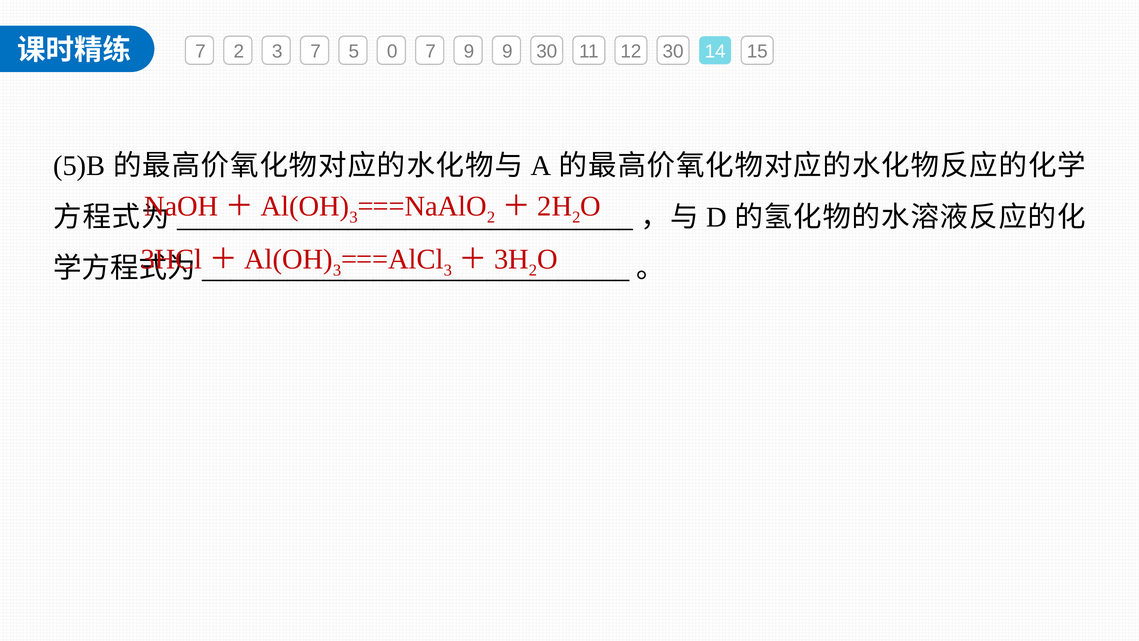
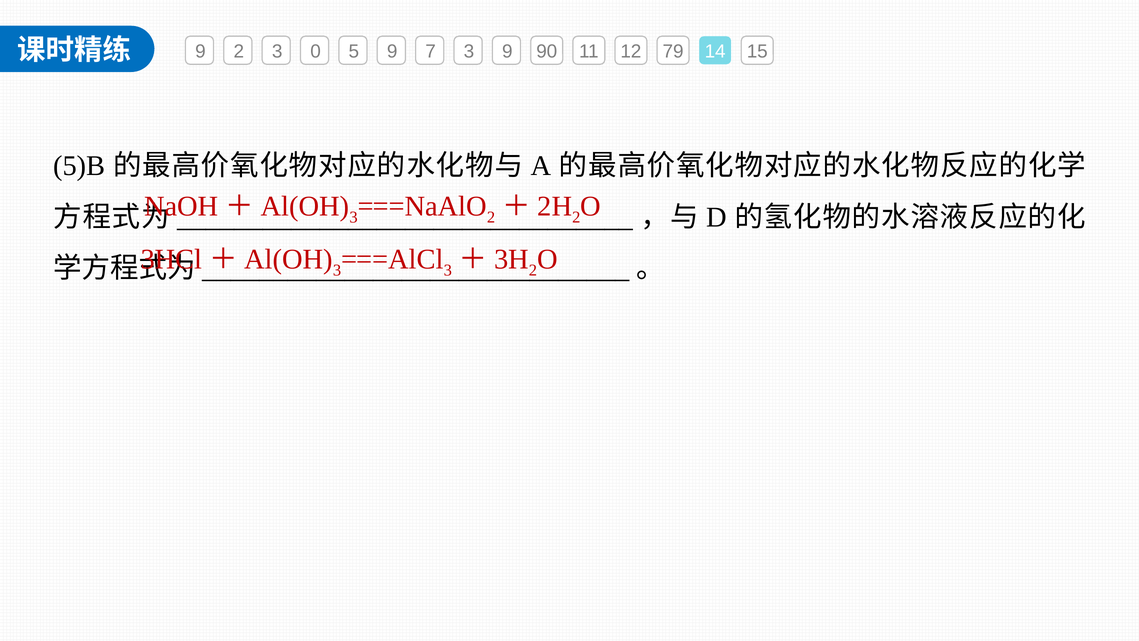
7 at (200, 52): 7 -> 9
3 7: 7 -> 0
5 0: 0 -> 9
7 9: 9 -> 3
9 30: 30 -> 90
12 30: 30 -> 79
